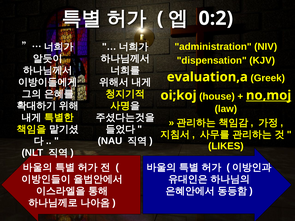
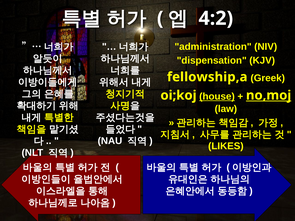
0:2: 0:2 -> 4:2
evaluation,a: evaluation,a -> fellowship,a
house underline: none -> present
